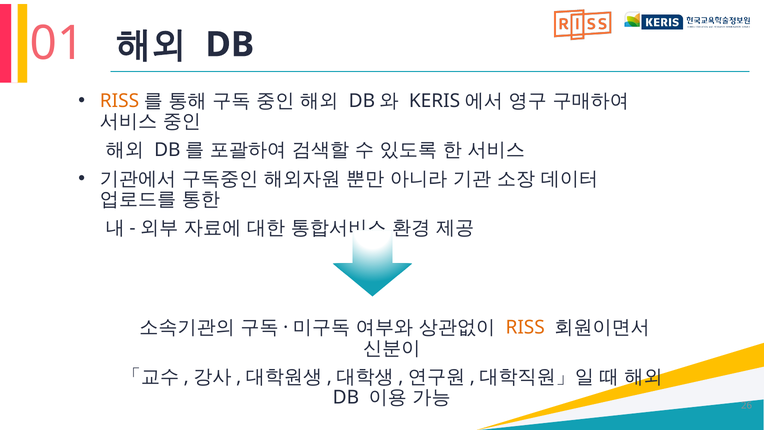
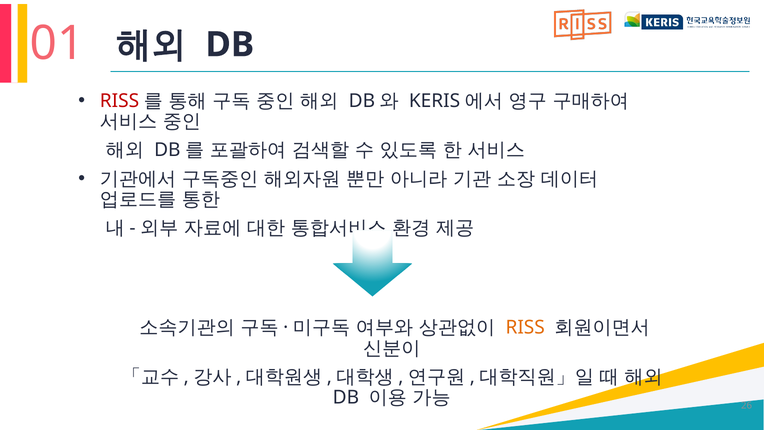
RISS at (119, 101) colour: orange -> red
